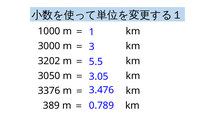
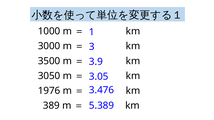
3202: 3202 -> 3500
5.5: 5.5 -> 3.9
3376: 3376 -> 1976
0.789: 0.789 -> 5.389
